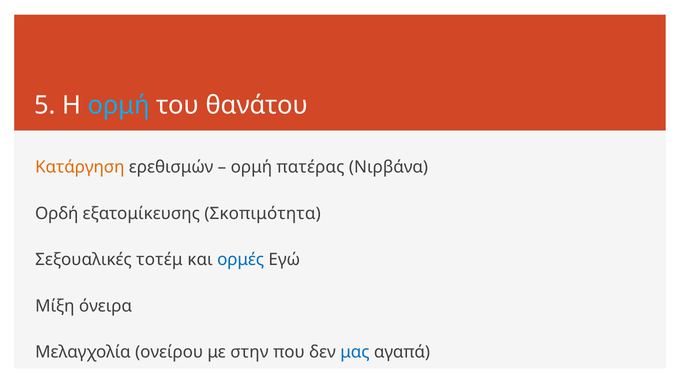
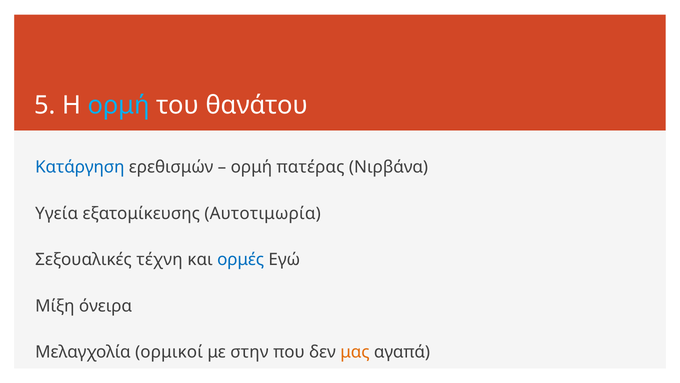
Κατάργηση colour: orange -> blue
Ορδή: Ορδή -> Υγεία
Σκοπιμότητα: Σκοπιμότητα -> Αυτοτιμωρία
τοτέμ: τοτέμ -> τέχνη
ονείρου: ονείρου -> ορμικοί
μας colour: blue -> orange
